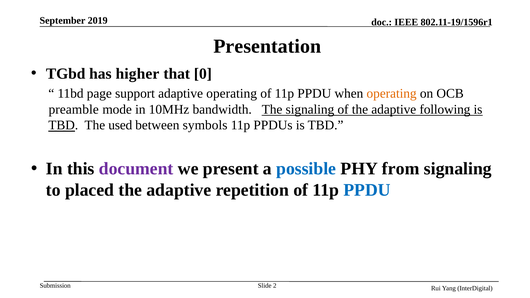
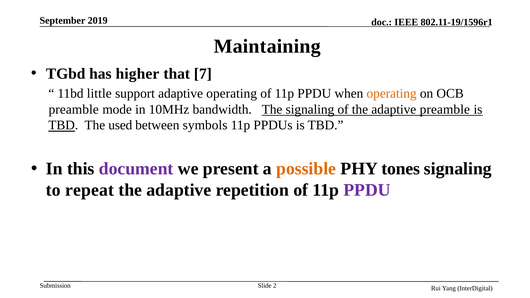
Presentation: Presentation -> Maintaining
0: 0 -> 7
page: page -> little
adaptive following: following -> preamble
possible colour: blue -> orange
from: from -> tones
placed: placed -> repeat
PPDU at (367, 190) colour: blue -> purple
